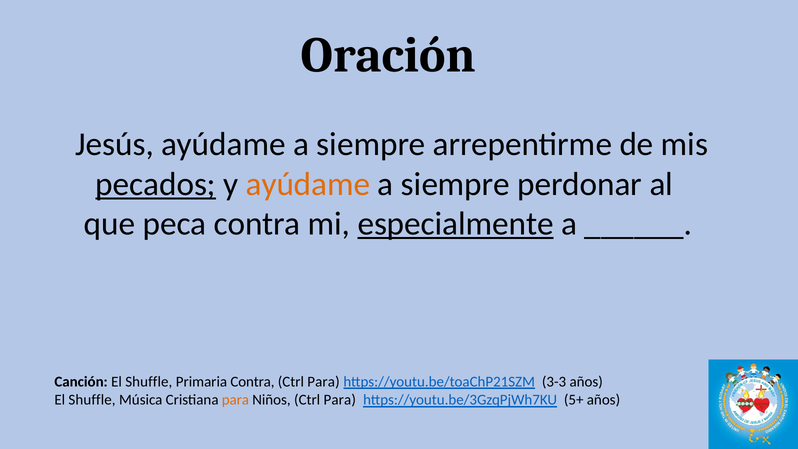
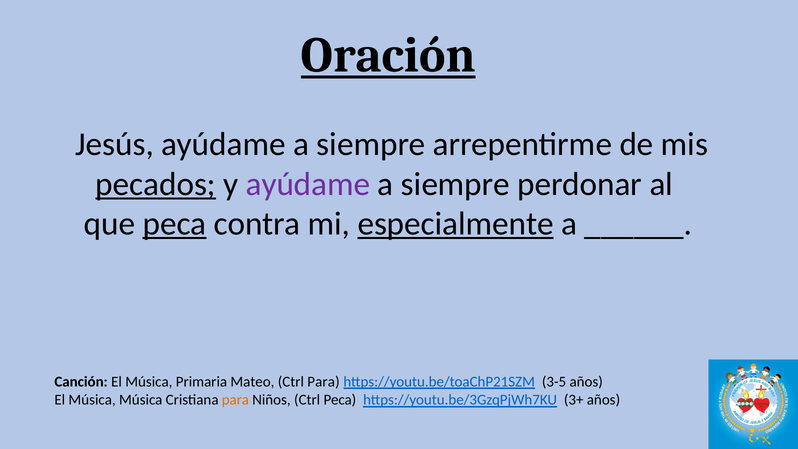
Oración underline: none -> present
ayúdame at (308, 184) colour: orange -> purple
peca at (175, 224) underline: none -> present
Canción El Shuffle: Shuffle -> Música
Primaria Contra: Contra -> Mateo
3-3: 3-3 -> 3-5
Shuffle at (92, 400): Shuffle -> Música
Niños Ctrl Para: Para -> Peca
5+: 5+ -> 3+
